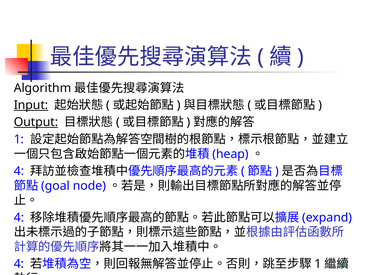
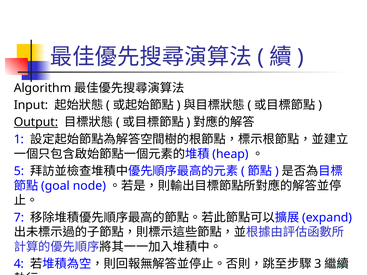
Input underline: present -> none
4 at (19, 171): 4 -> 5
4 at (19, 218): 4 -> 7
1 at (318, 264): 1 -> 3
